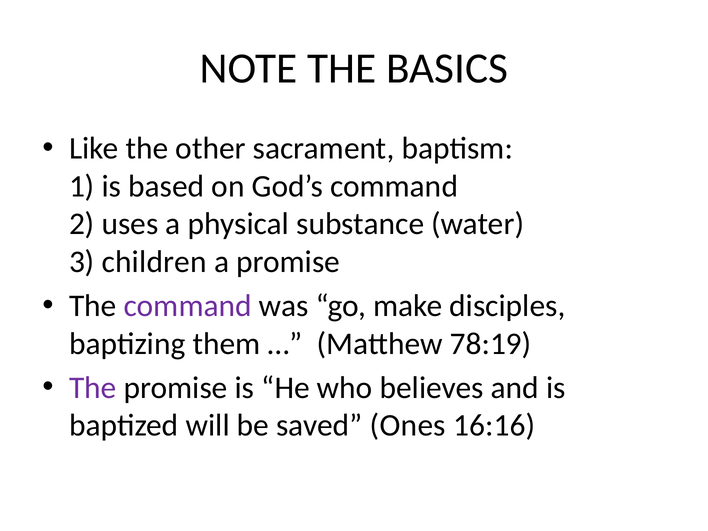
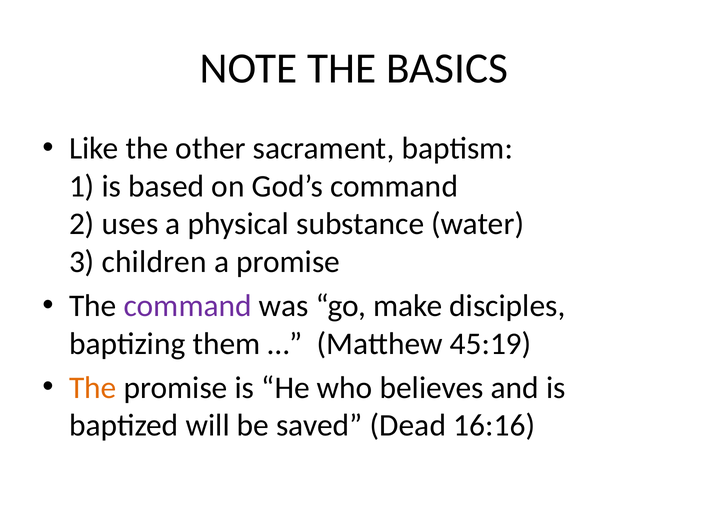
78:19: 78:19 -> 45:19
The at (93, 388) colour: purple -> orange
Ones: Ones -> Dead
